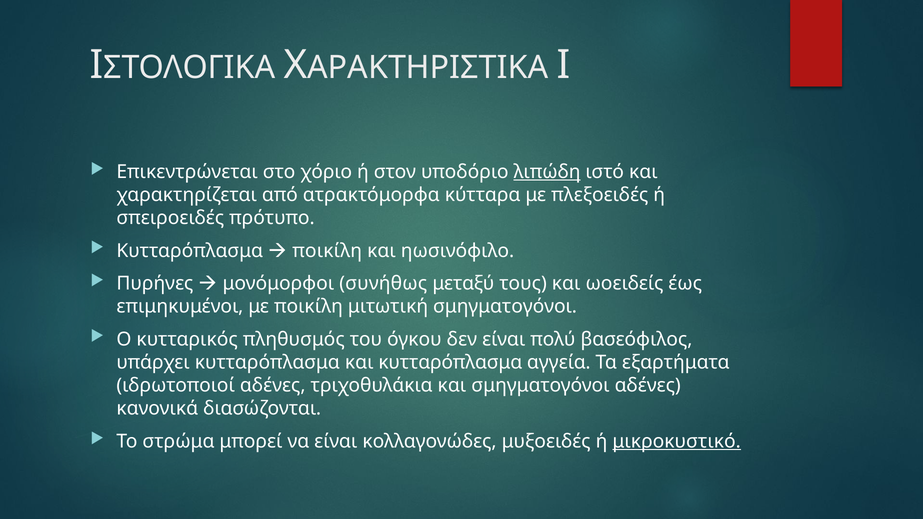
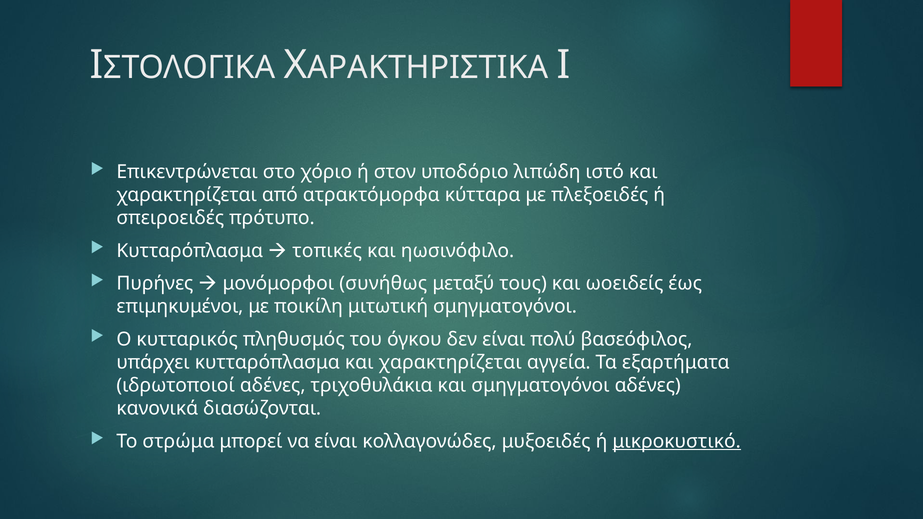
λιπώδη underline: present -> none
ποικίλη at (327, 251): ποικίλη -> τοπικές
κυτταρόπλασμα και κυτταρόπλασμα: κυτταρόπλασμα -> χαρακτηρίζεται
